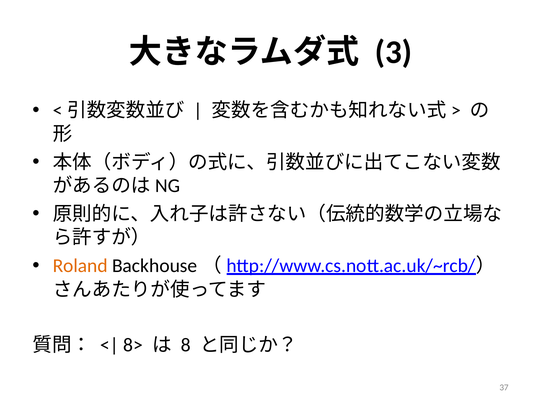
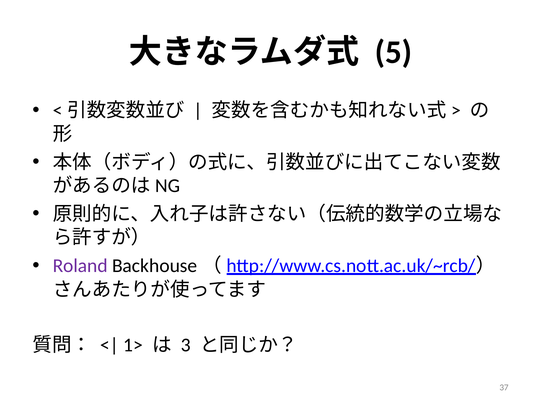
3: 3 -> 5
Roland colour: orange -> purple
8>: 8> -> 1>
8: 8 -> 3
